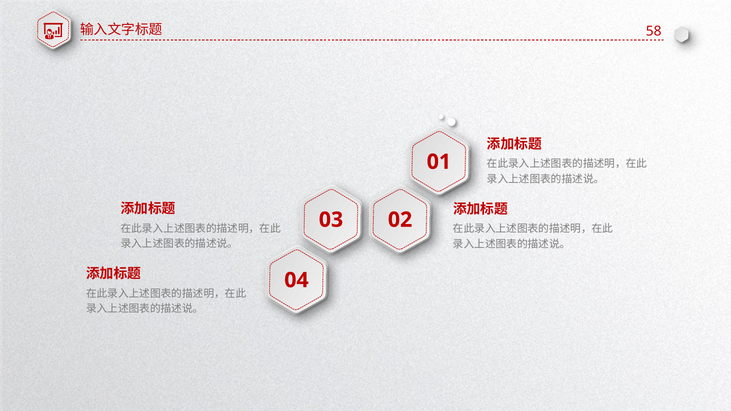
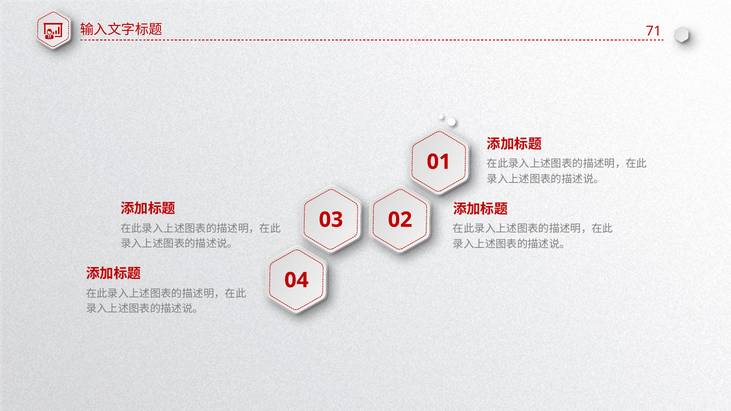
58: 58 -> 71
